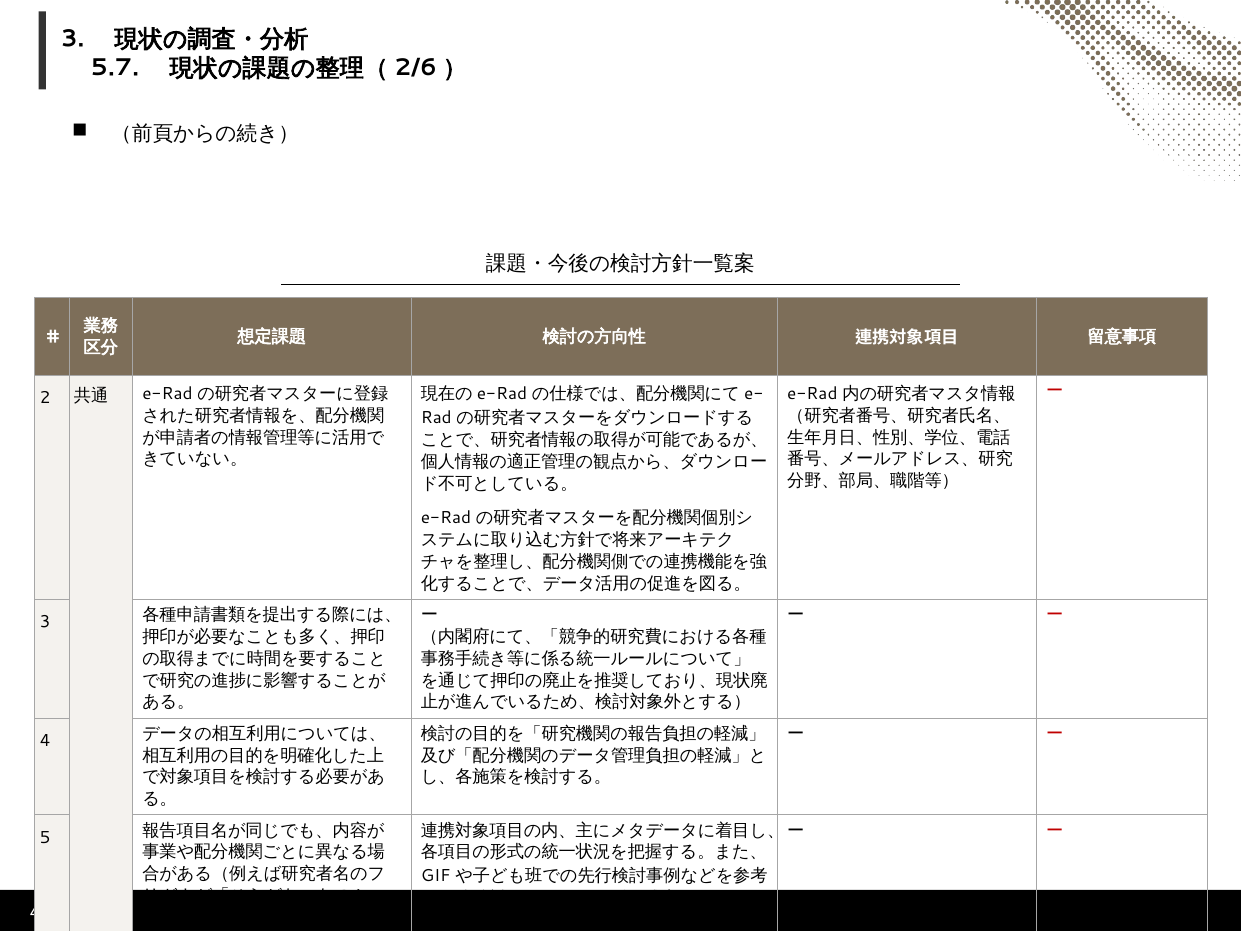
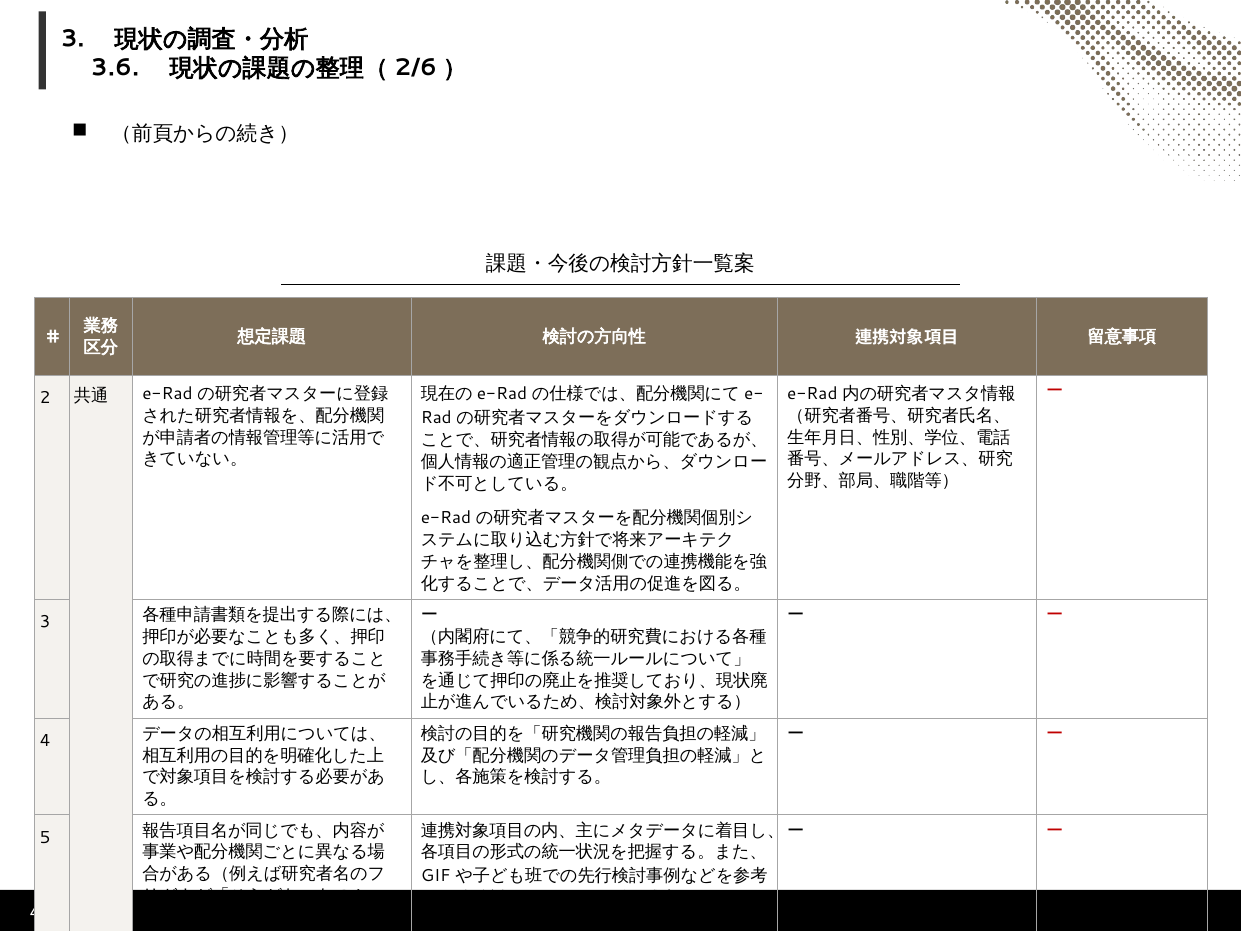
5.7: 5.7 -> 3.6
